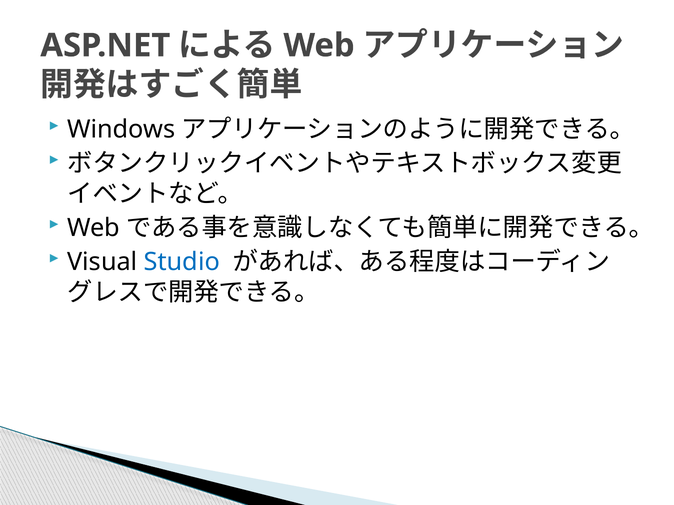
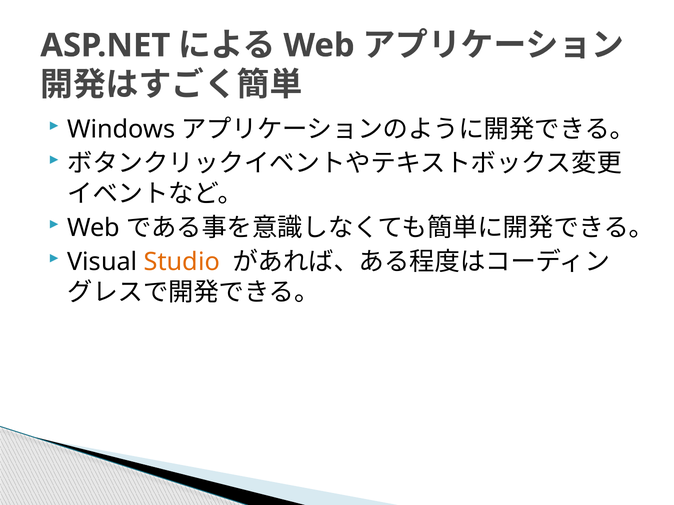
Studio colour: blue -> orange
